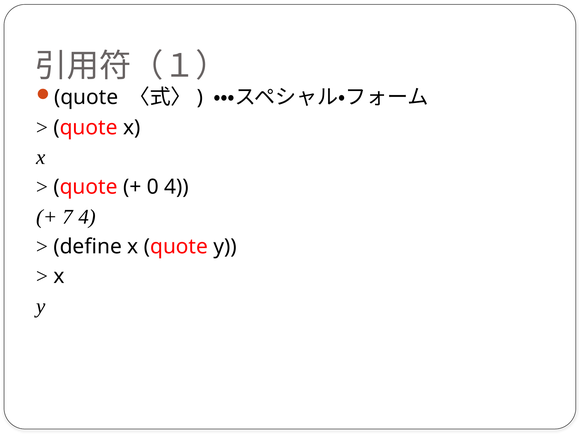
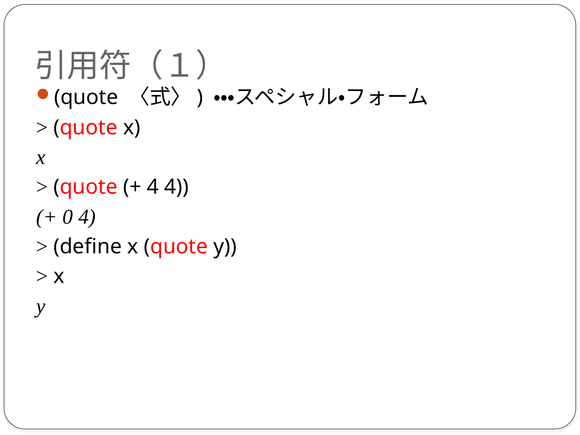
0 at (153, 187): 0 -> 4
7: 7 -> 0
